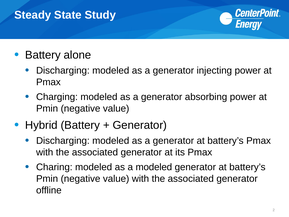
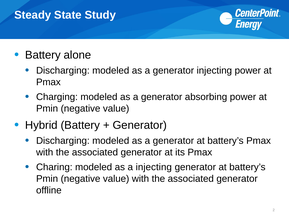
a modeled: modeled -> injecting
